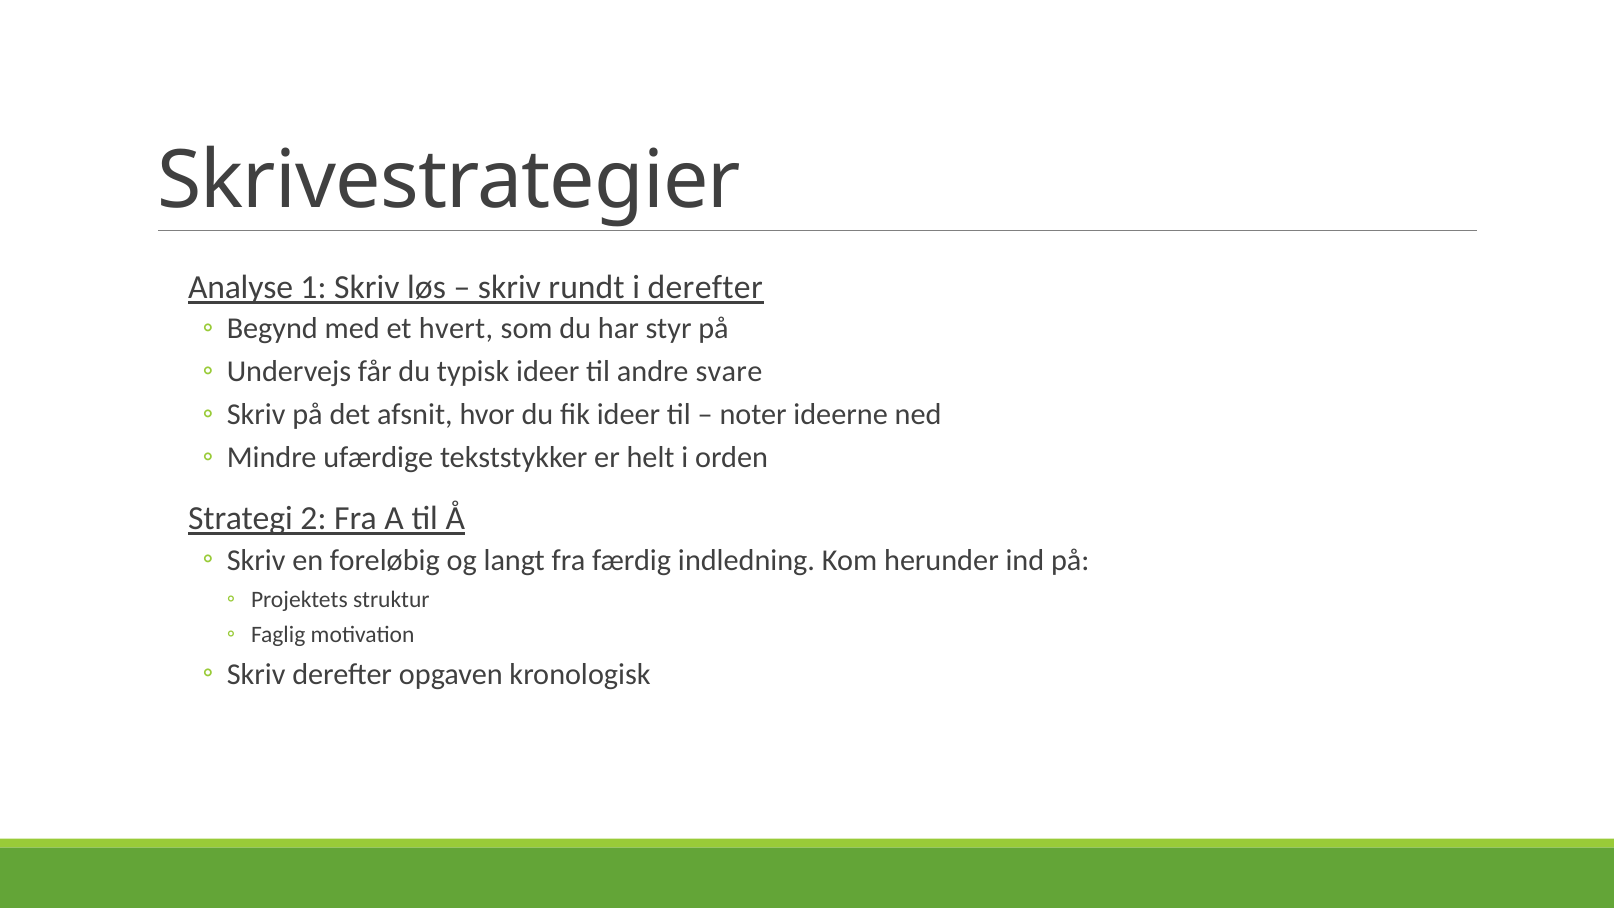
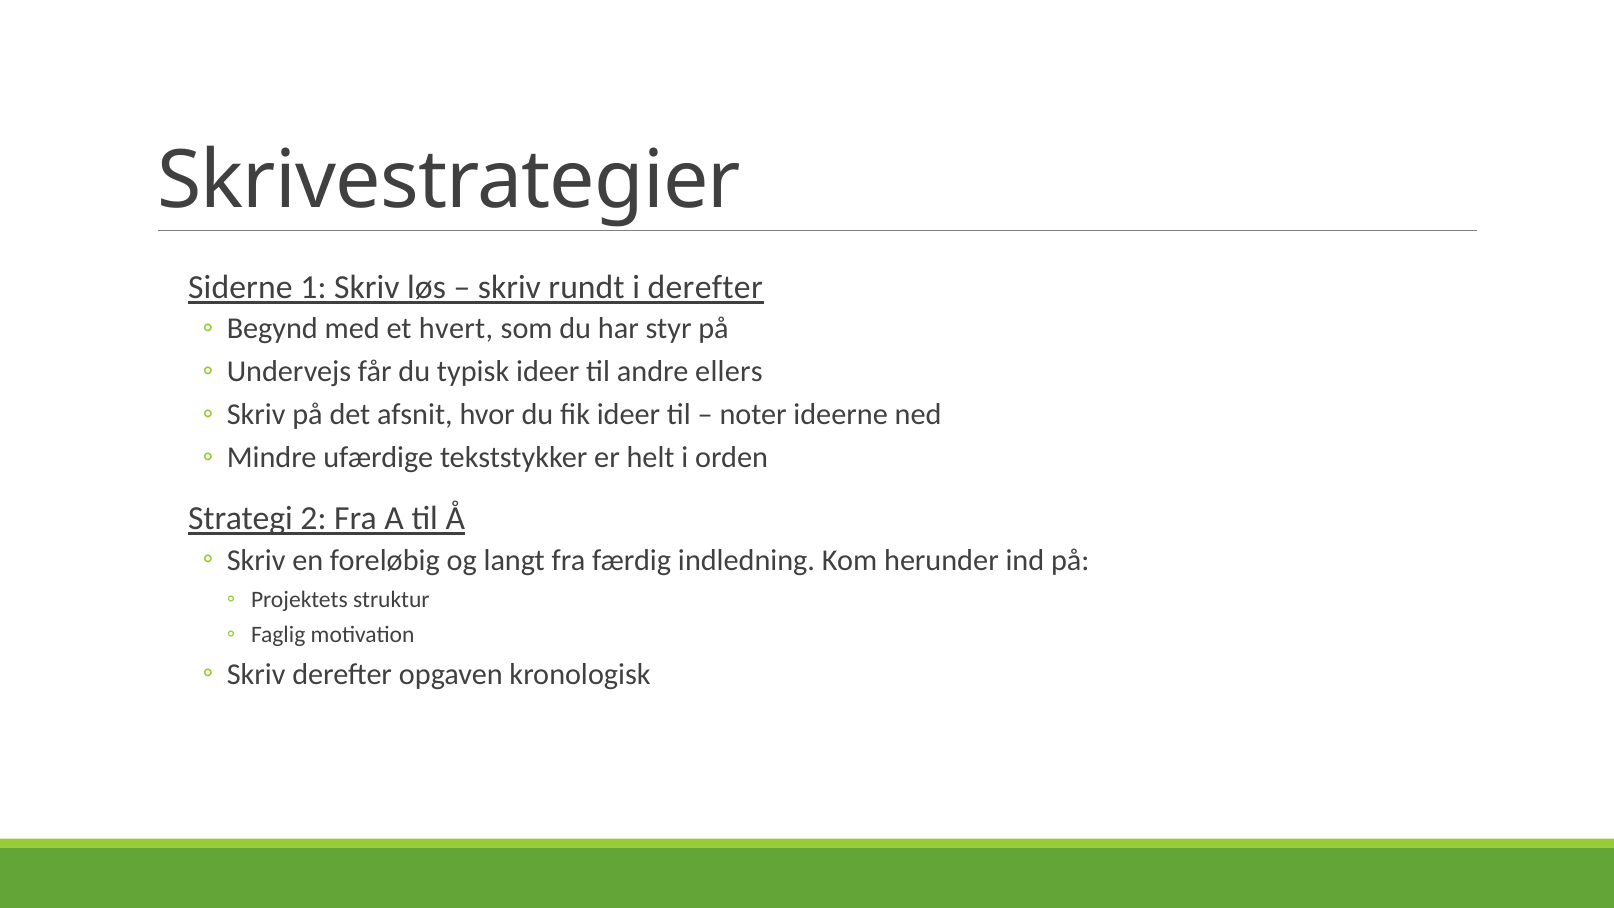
Analyse: Analyse -> Siderne
svare: svare -> ellers
